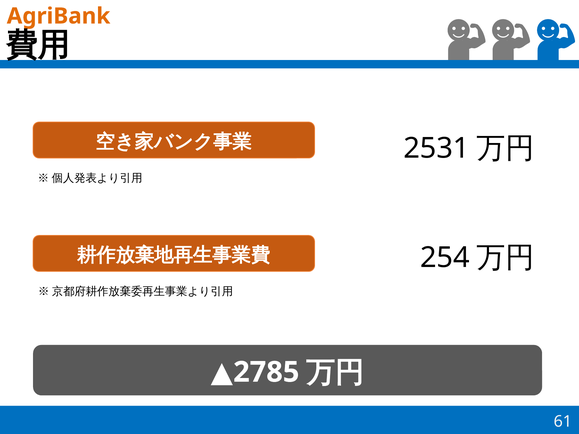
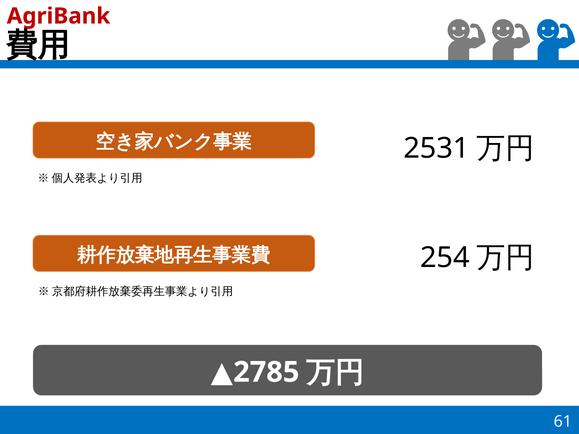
AgriBank colour: orange -> red
